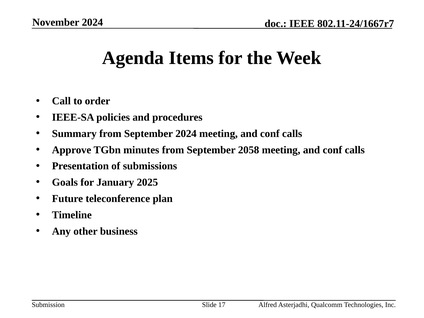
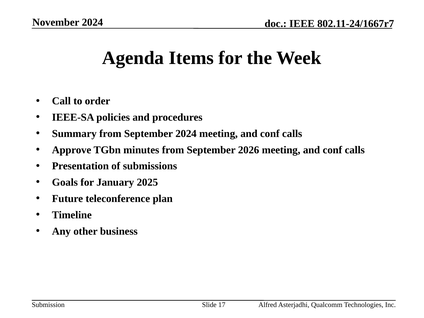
2058: 2058 -> 2026
